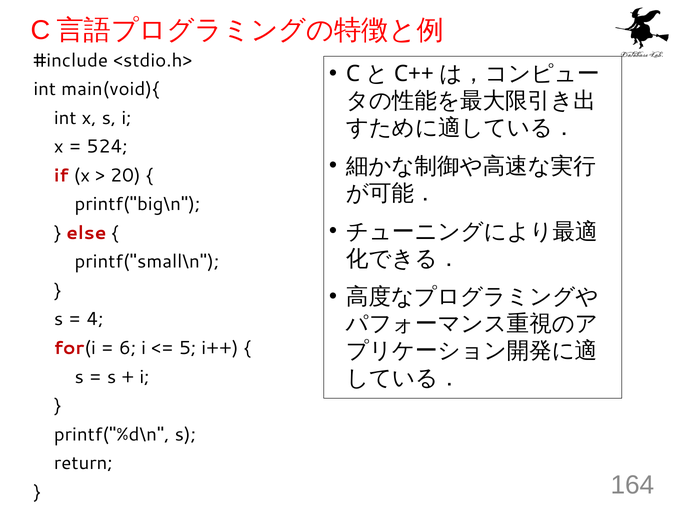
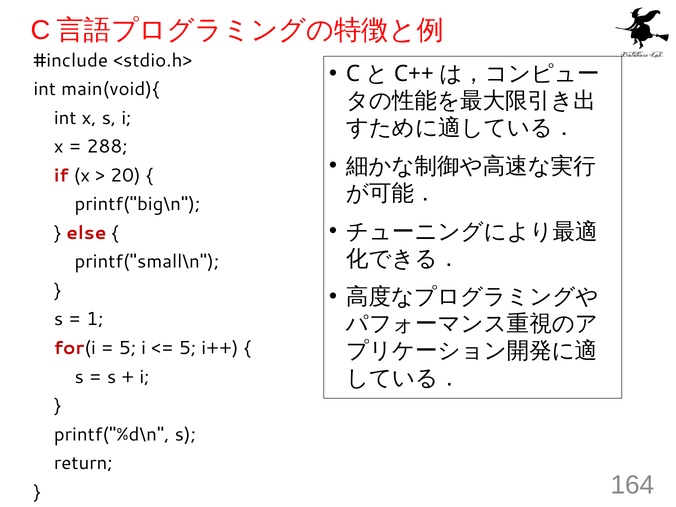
524: 524 -> 288
4: 4 -> 1
6 at (128, 348): 6 -> 5
